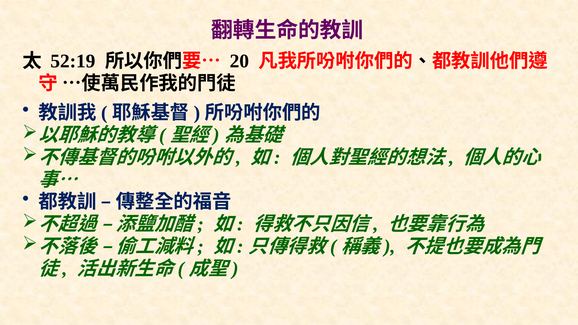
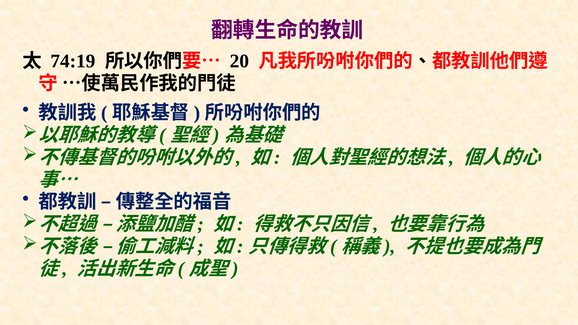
52:19: 52:19 -> 74:19
